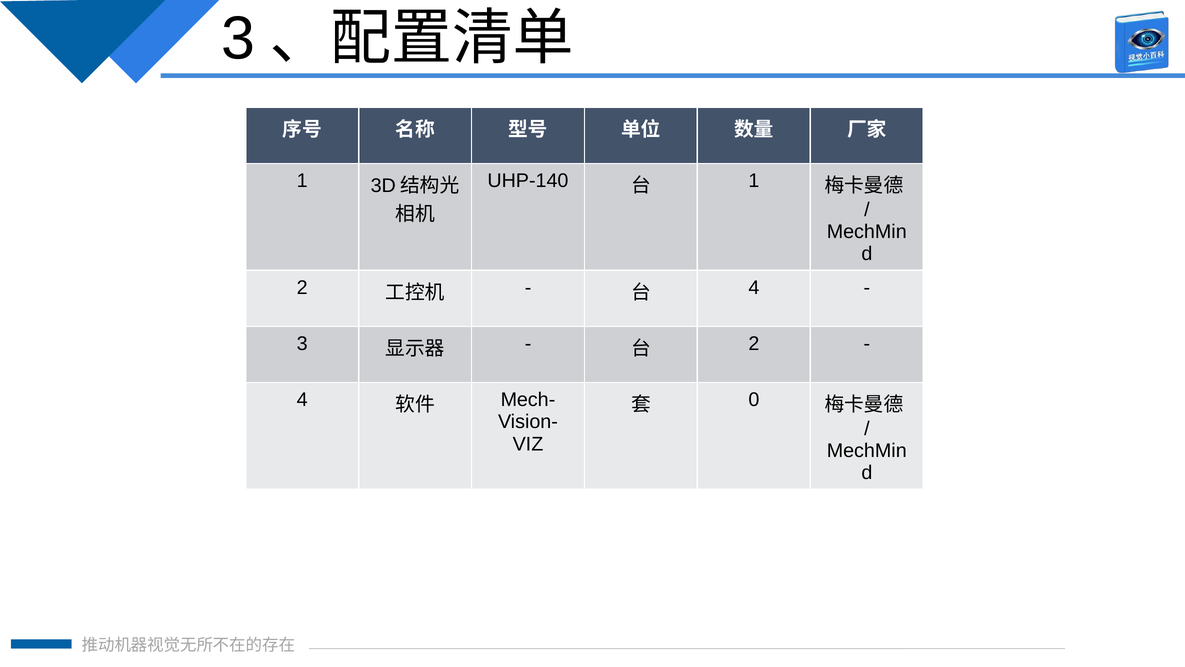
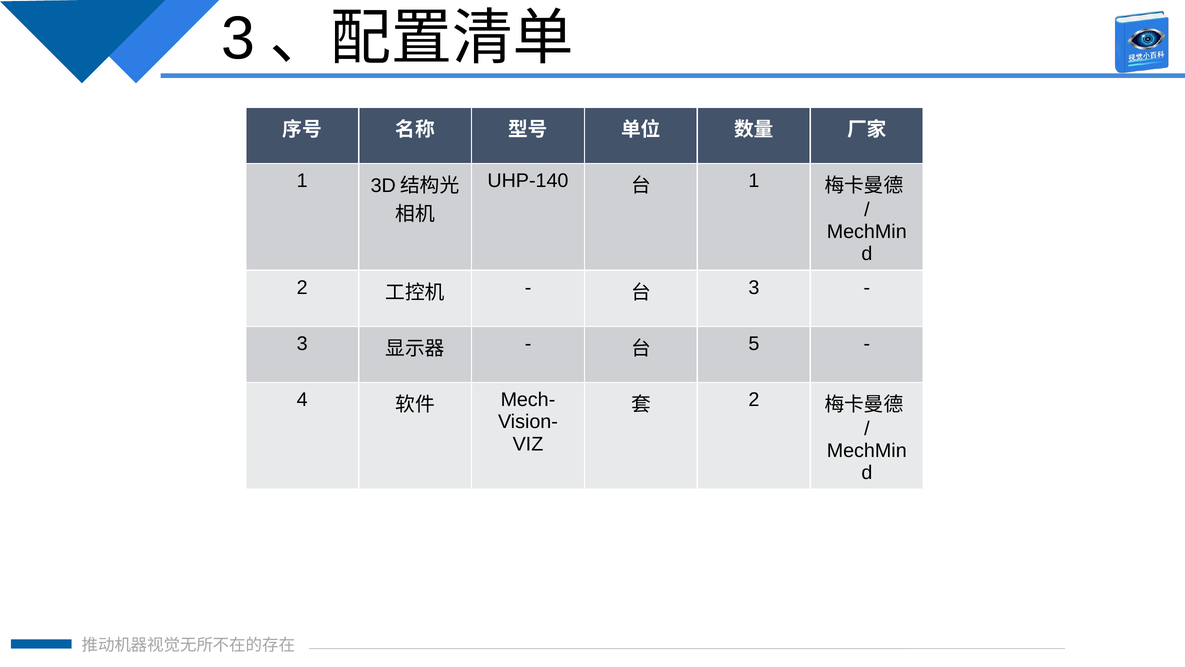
4 at (754, 288): 4 -> 3
2 at (754, 344): 2 -> 5
0 at (754, 400): 0 -> 2
